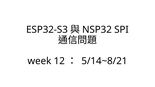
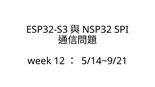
5/14~8/21: 5/14~8/21 -> 5/14~9/21
